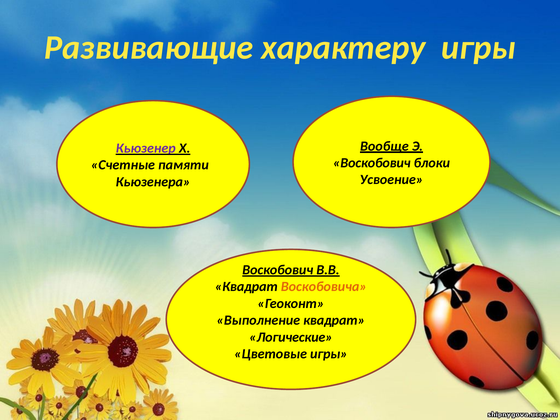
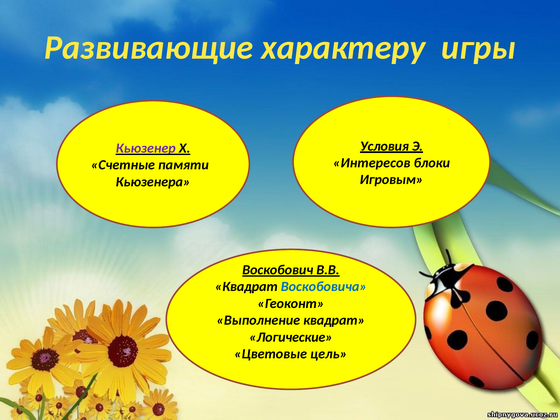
Вообще: Вообще -> Условия
Воскобович at (372, 163): Воскобович -> Интересов
Усвоение: Усвоение -> Игровым
Воскобовича colour: orange -> blue
Цветовые игры: игры -> цель
